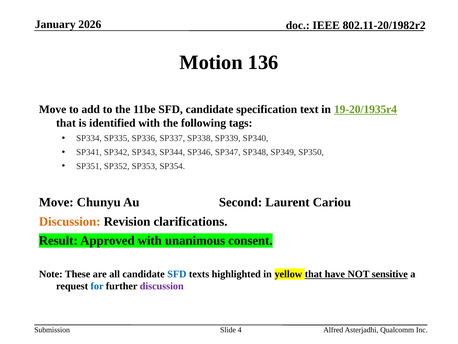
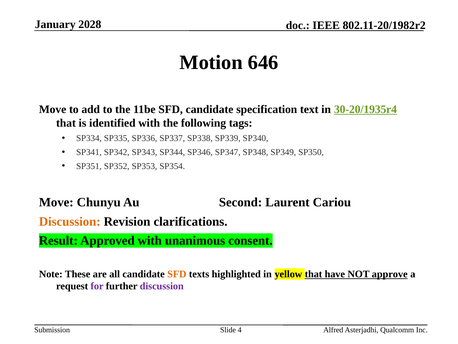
2026: 2026 -> 2028
136: 136 -> 646
19-20/1935r4: 19-20/1935r4 -> 30-20/1935r4
SFD at (177, 274) colour: blue -> orange
sensitive: sensitive -> approve
for colour: blue -> purple
